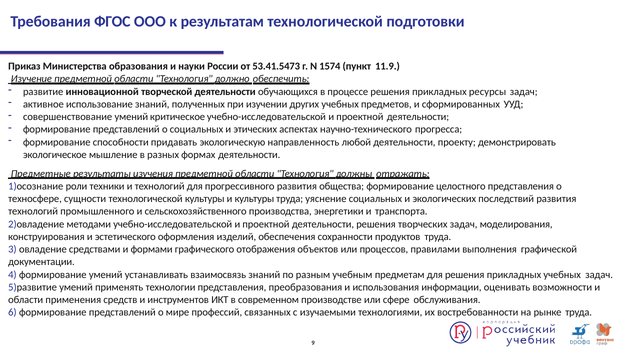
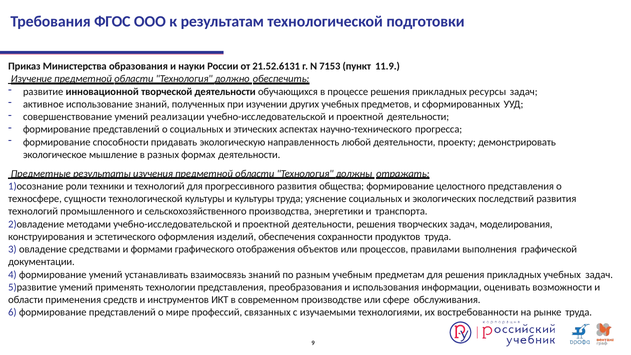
53.41.5473: 53.41.5473 -> 21.52.6131
1574: 1574 -> 7153
критическое: критическое -> реализации
